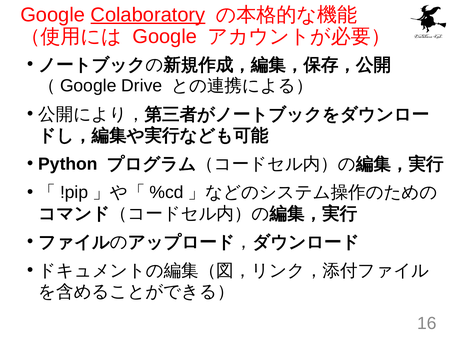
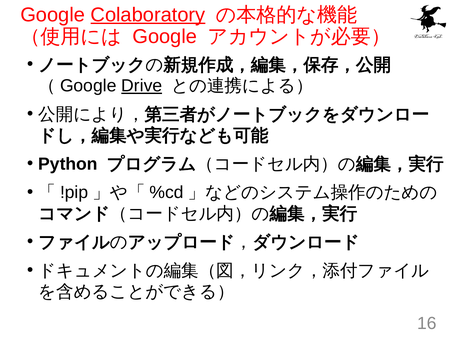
Drive underline: none -> present
